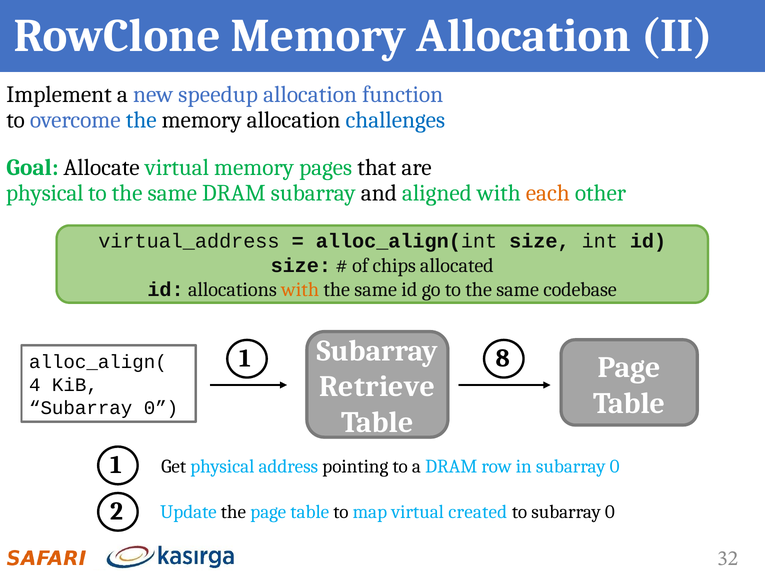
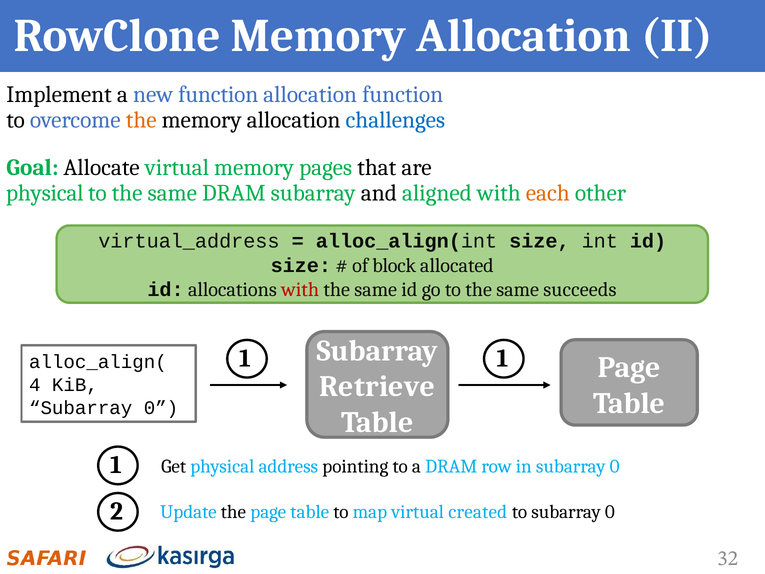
new speedup: speedup -> function
the at (141, 120) colour: blue -> orange
chips: chips -> block
with at (300, 290) colour: orange -> red
codebase: codebase -> succeeds
1 8: 8 -> 1
